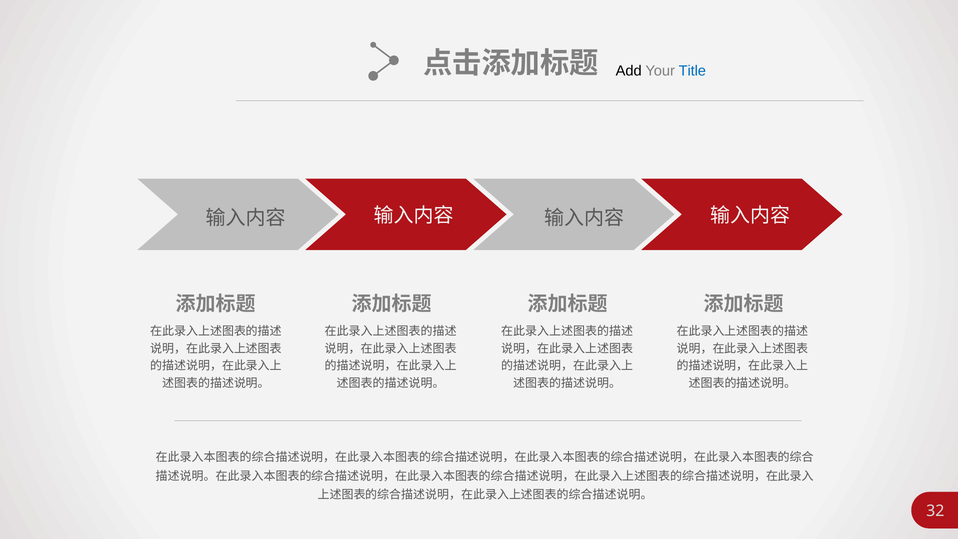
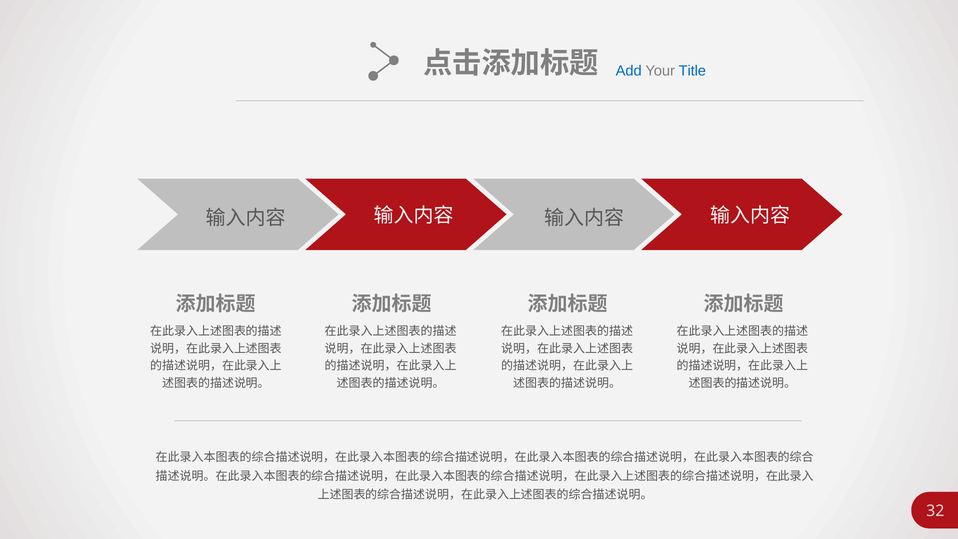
Add colour: black -> blue
